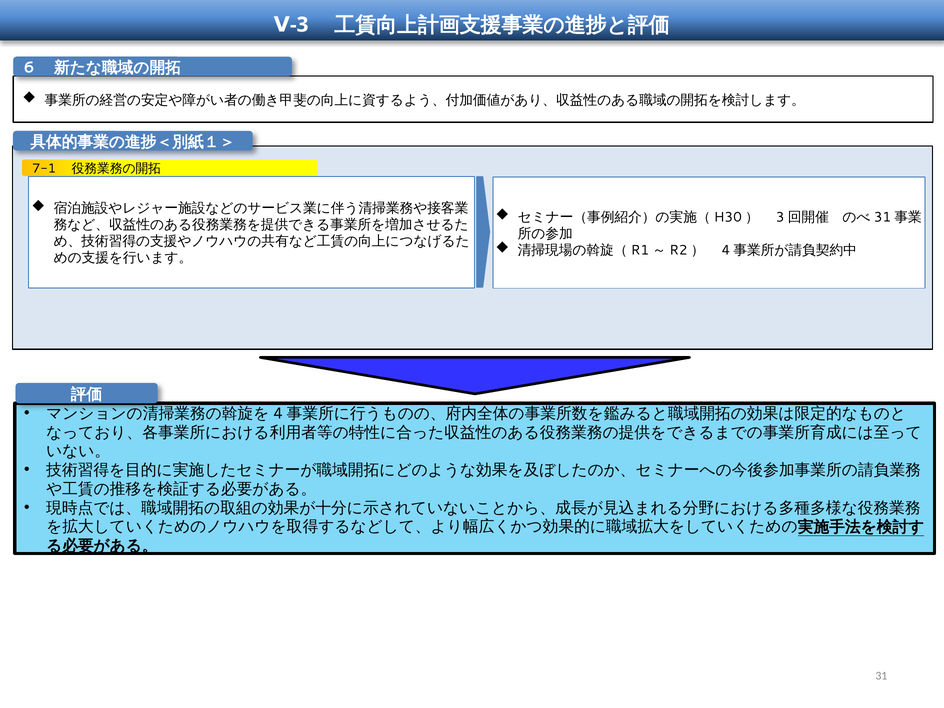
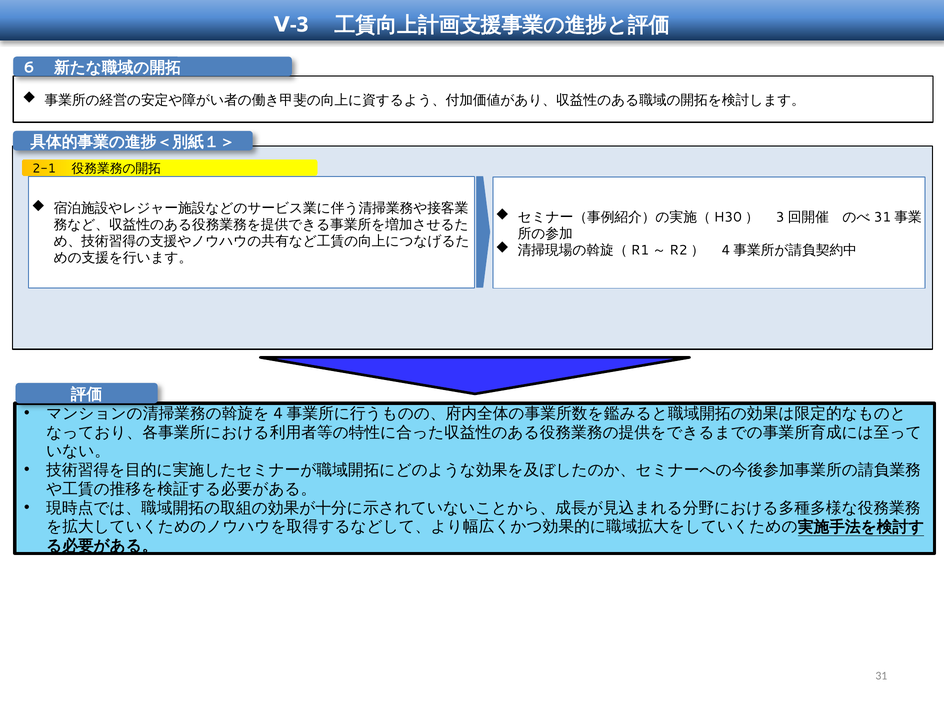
7-1: 7-1 -> 2-1
